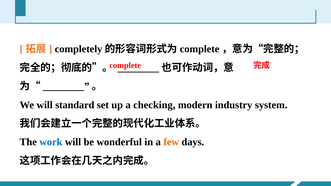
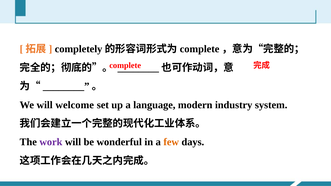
standard: standard -> welcome
checking: checking -> language
work colour: blue -> purple
